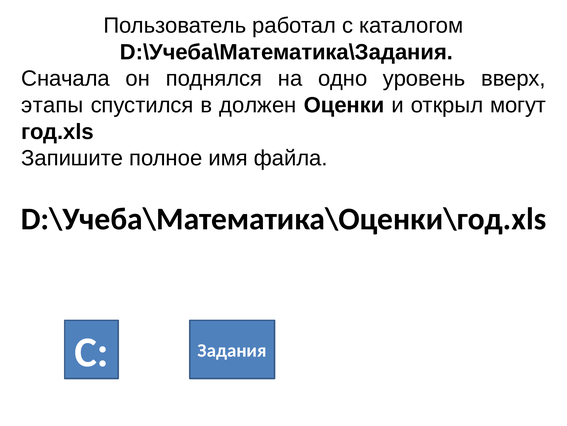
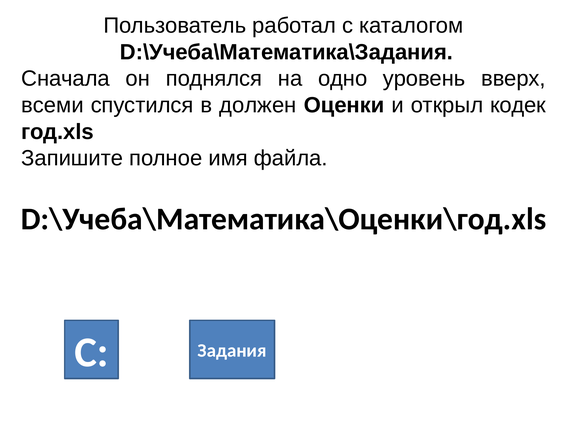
этапы: этапы -> всеми
могут: могут -> кодек
